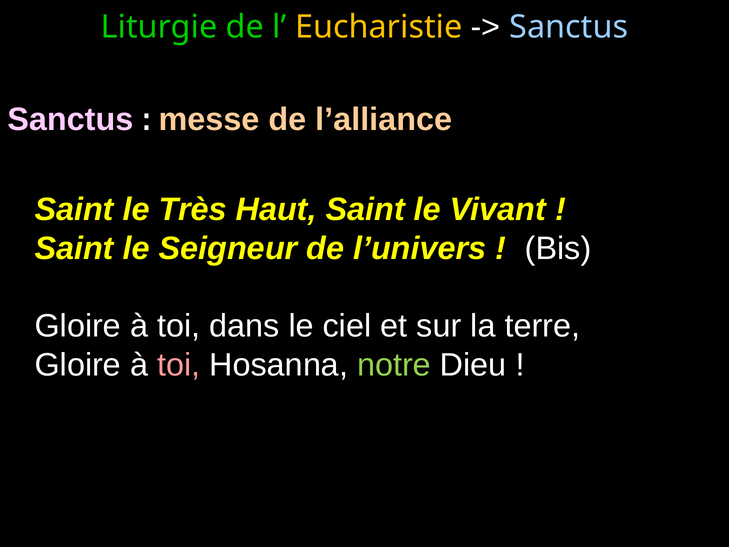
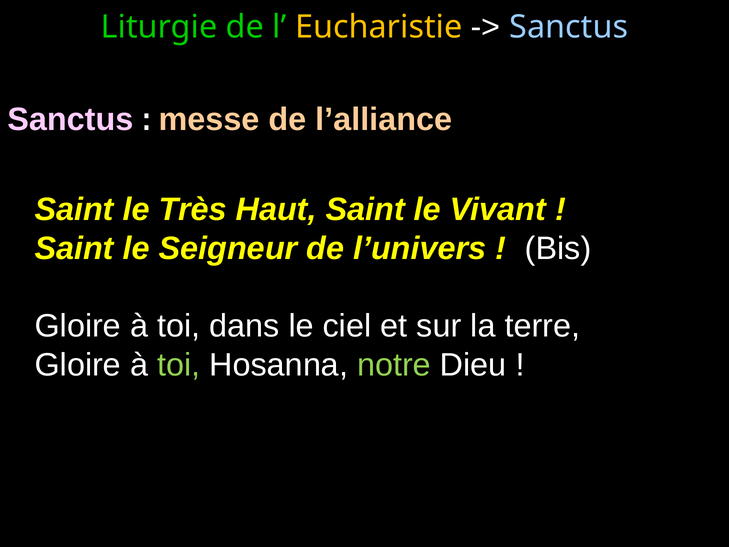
toi at (179, 365) colour: pink -> light green
